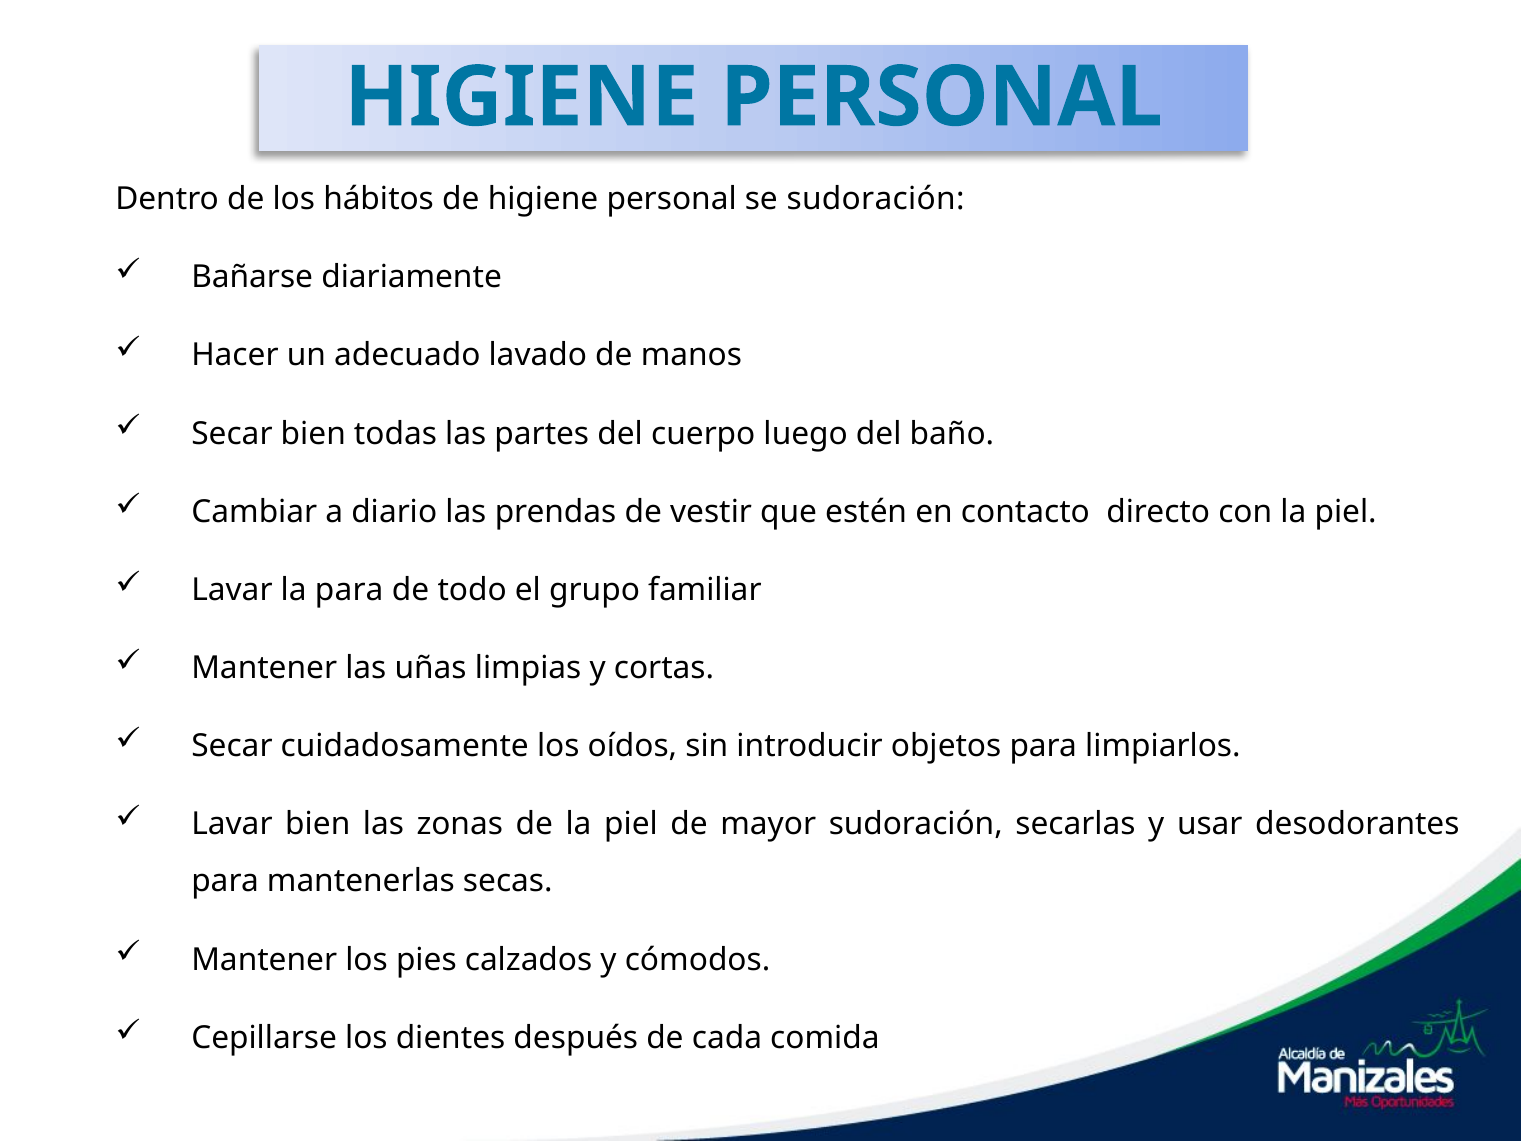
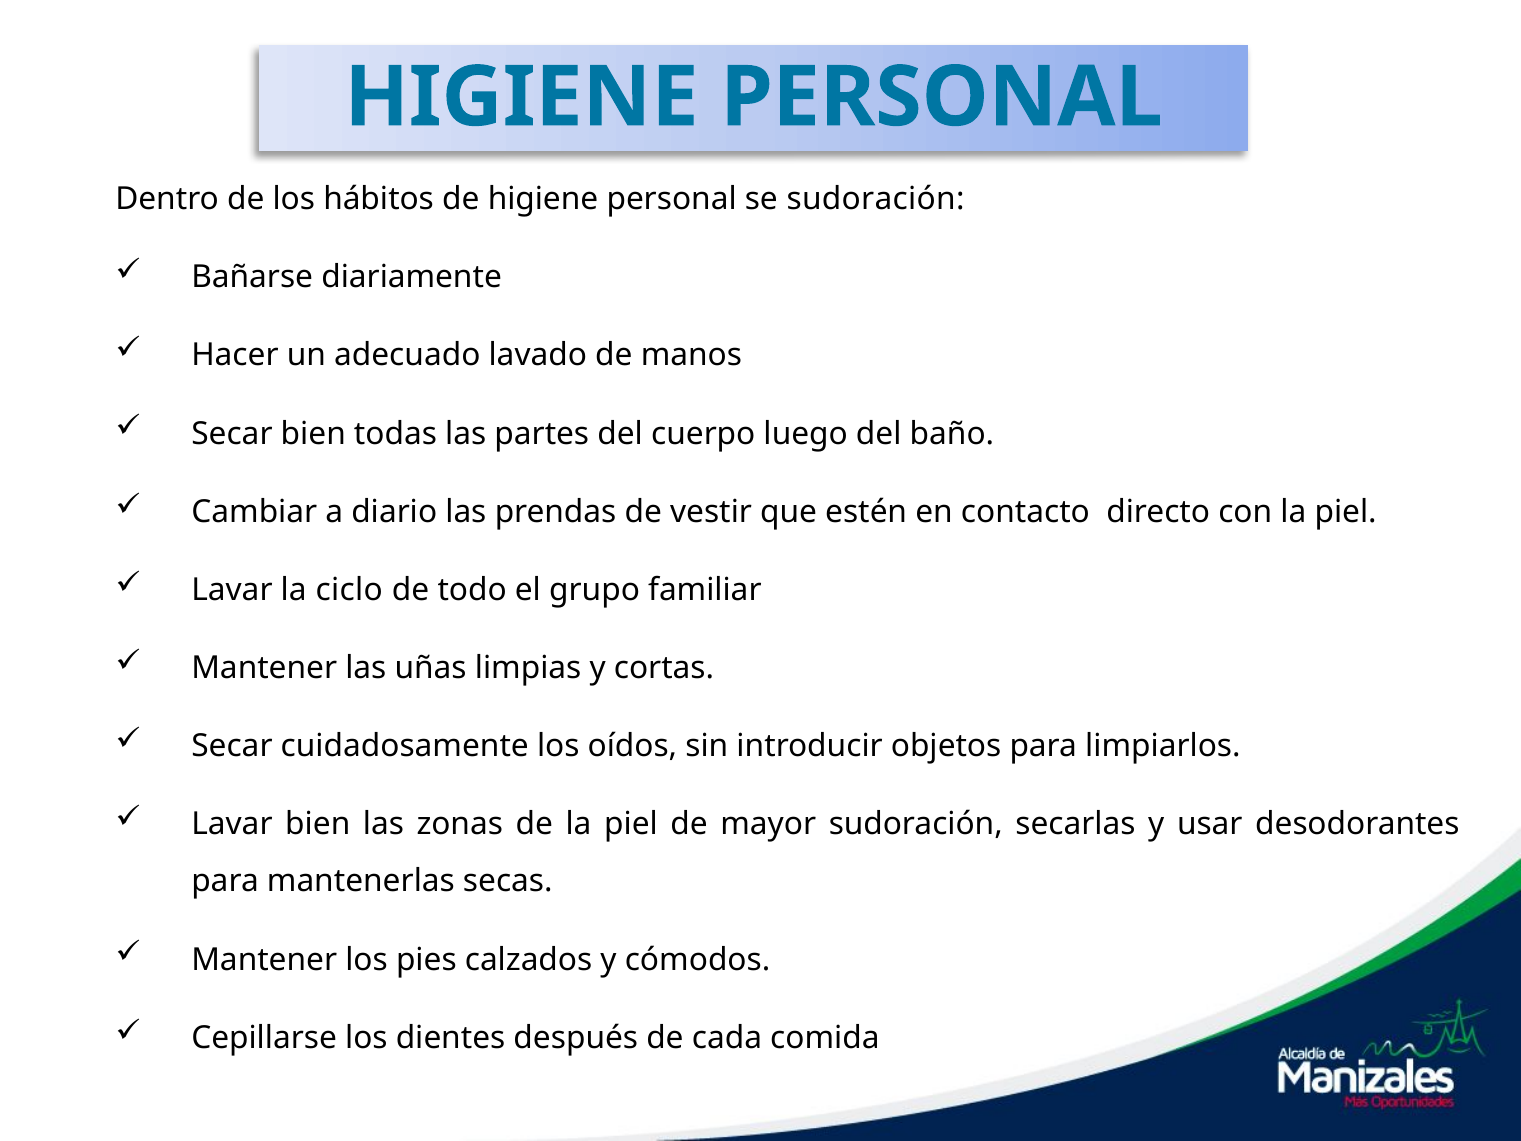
la para: para -> ciclo
